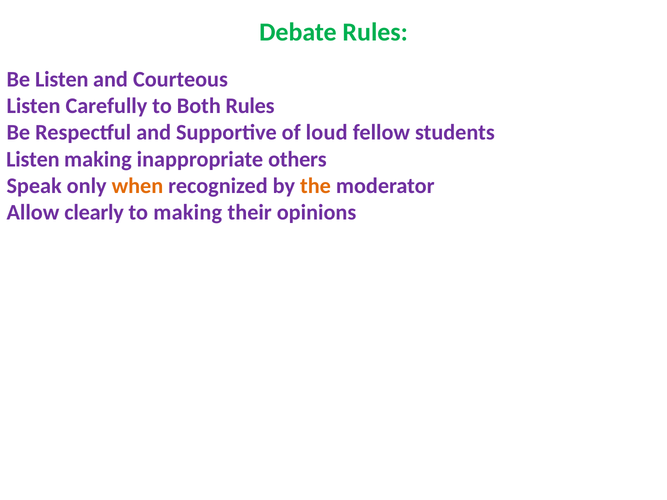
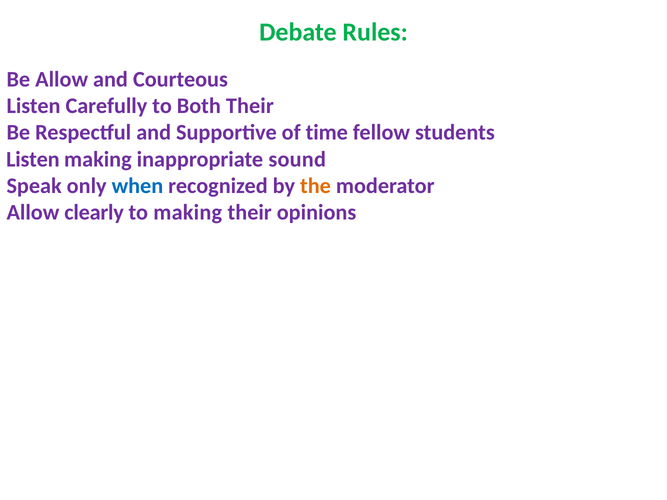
Be Listen: Listen -> Allow
Both Rules: Rules -> Their
loud: loud -> time
others: others -> sound
when colour: orange -> blue
